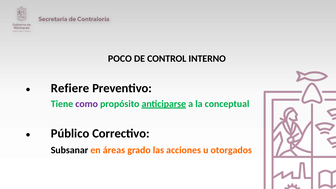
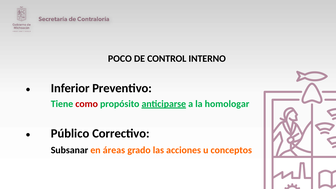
Refiere: Refiere -> Inferior
como colour: purple -> red
conceptual: conceptual -> homologar
otorgados: otorgados -> conceptos
